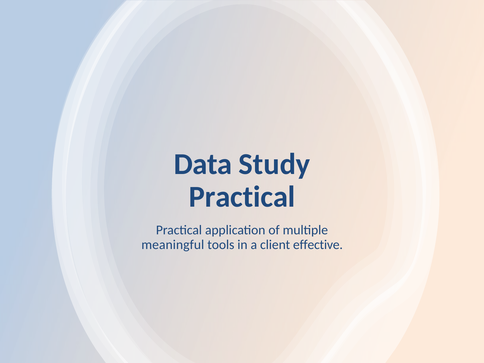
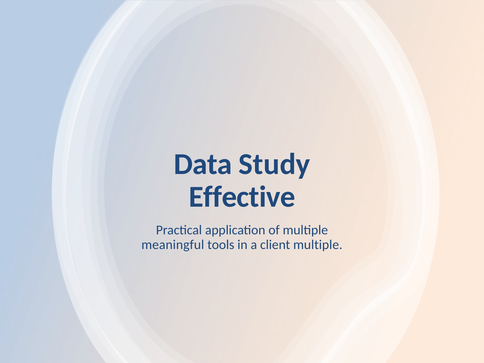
Practical at (242, 197): Practical -> Effective
client effective: effective -> multiple
